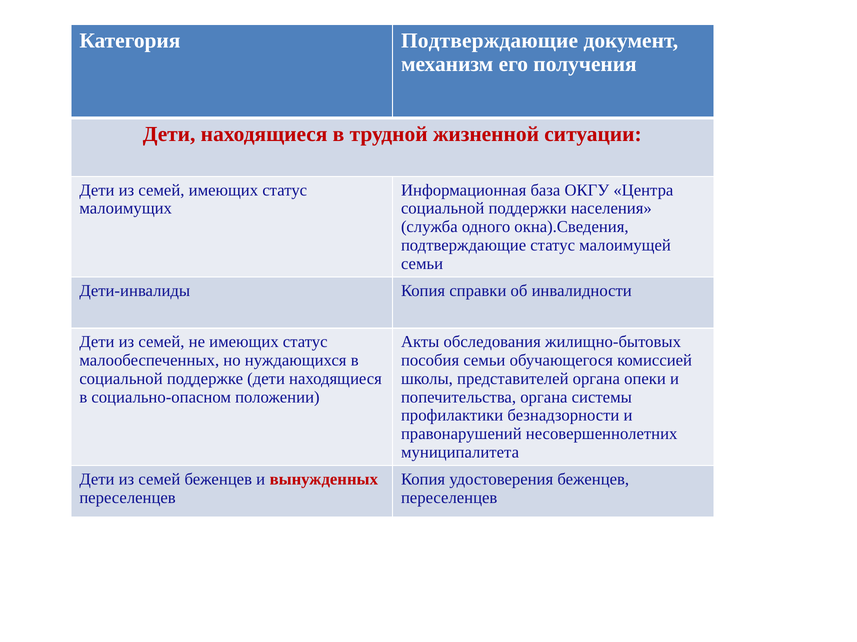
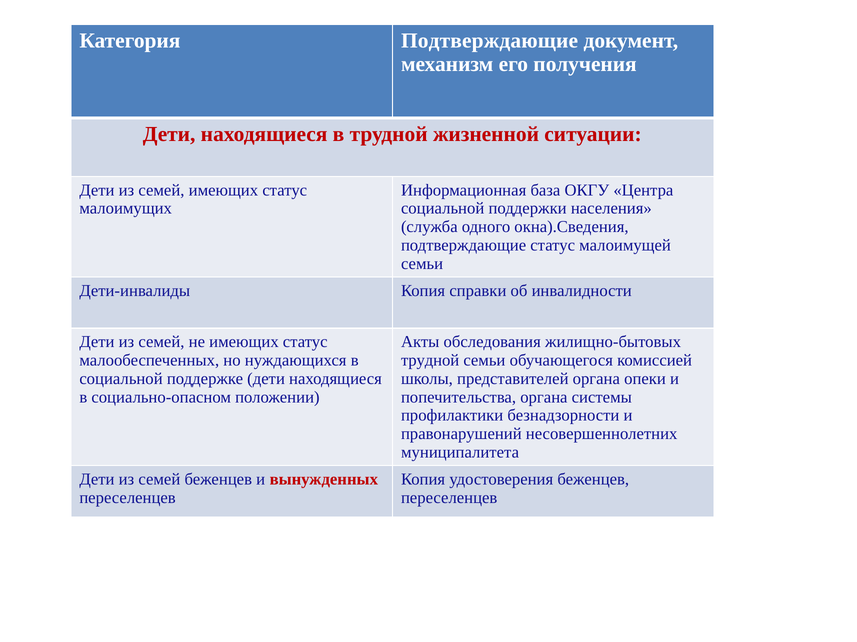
пособия at (430, 361): пособия -> трудной
